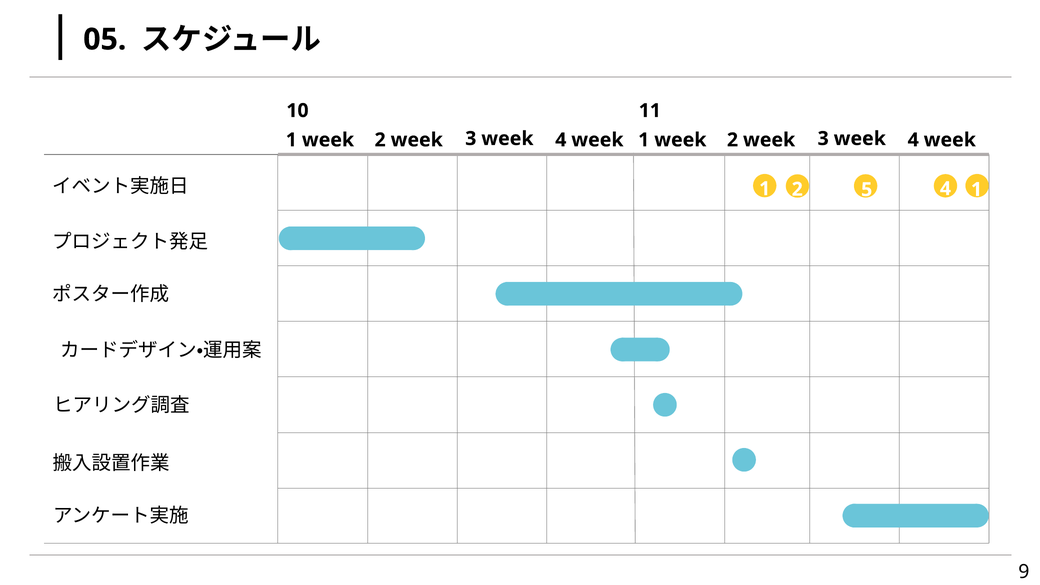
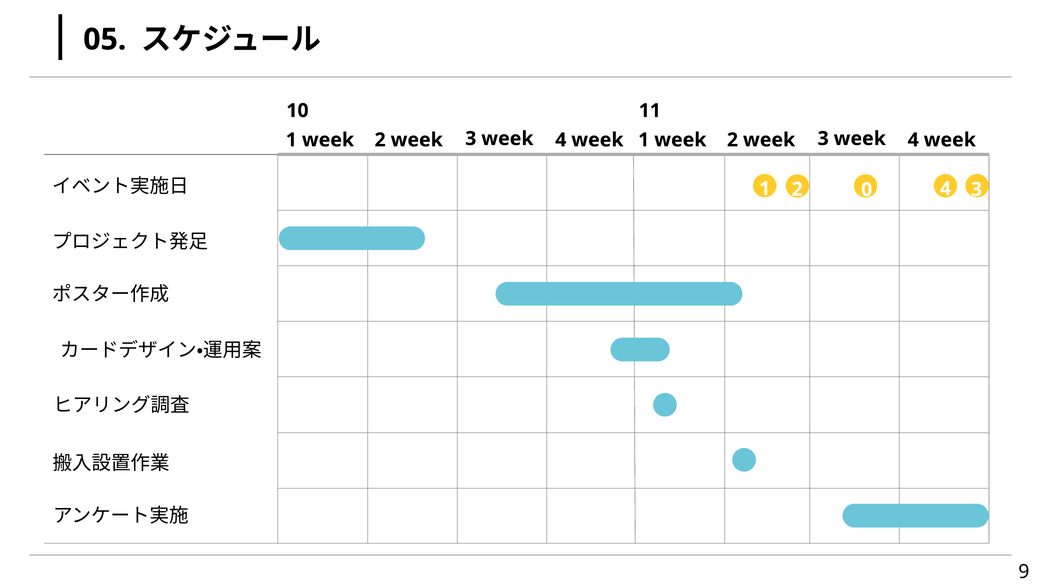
5: 5 -> 0
4 1: 1 -> 3
